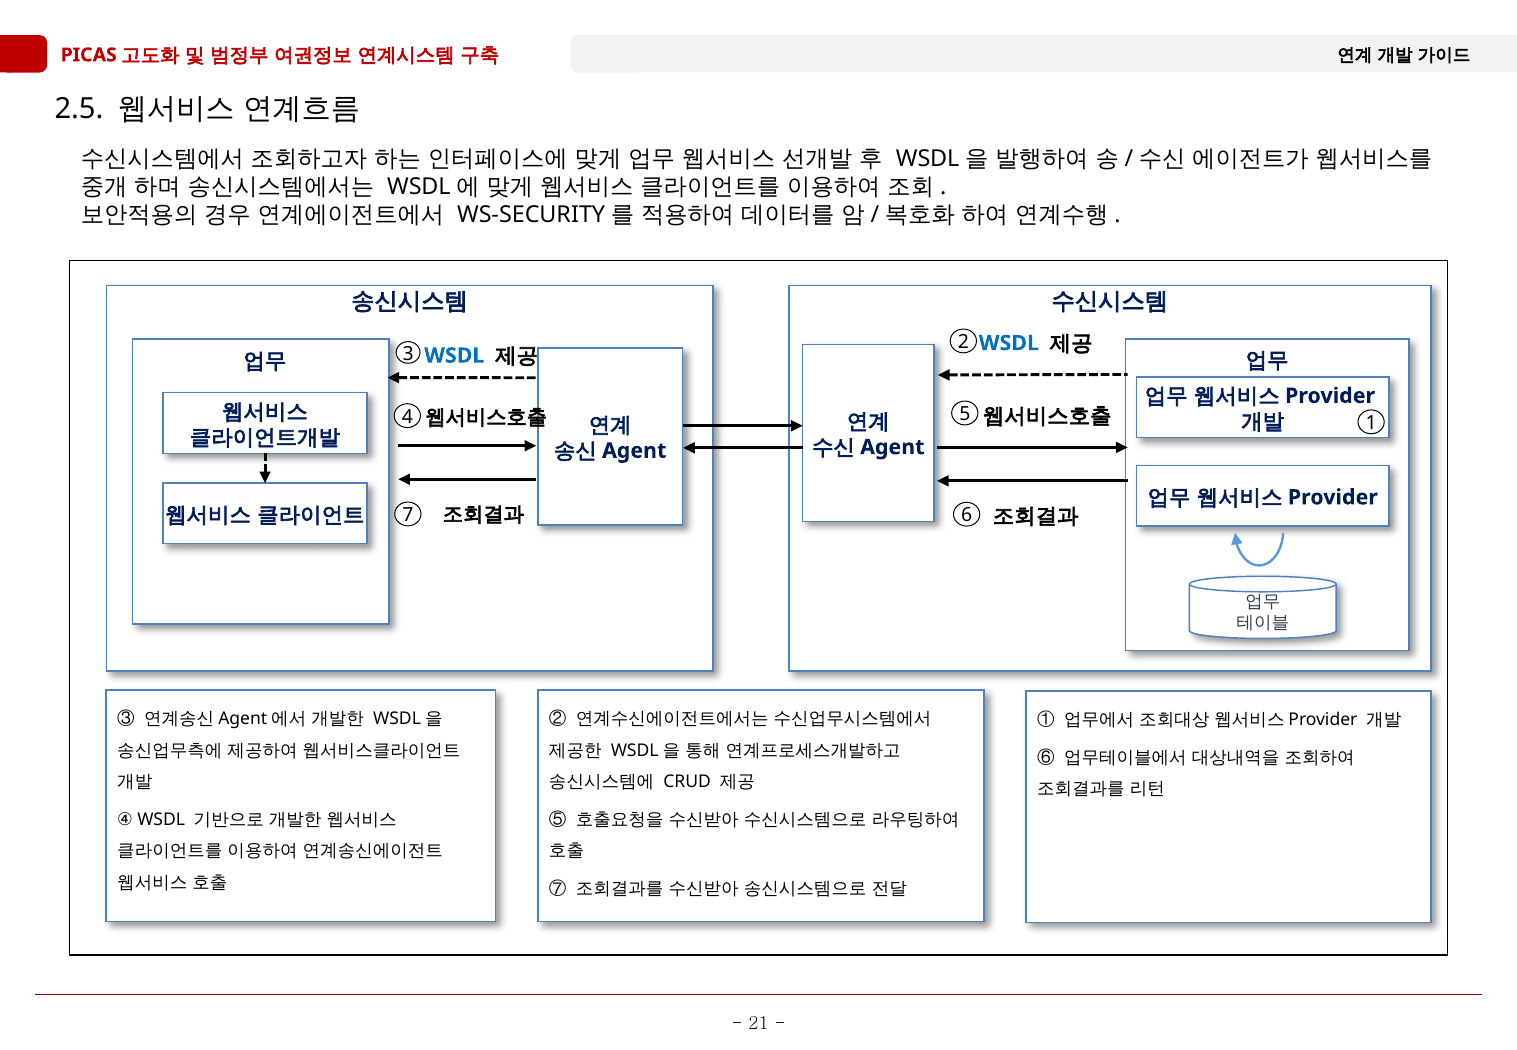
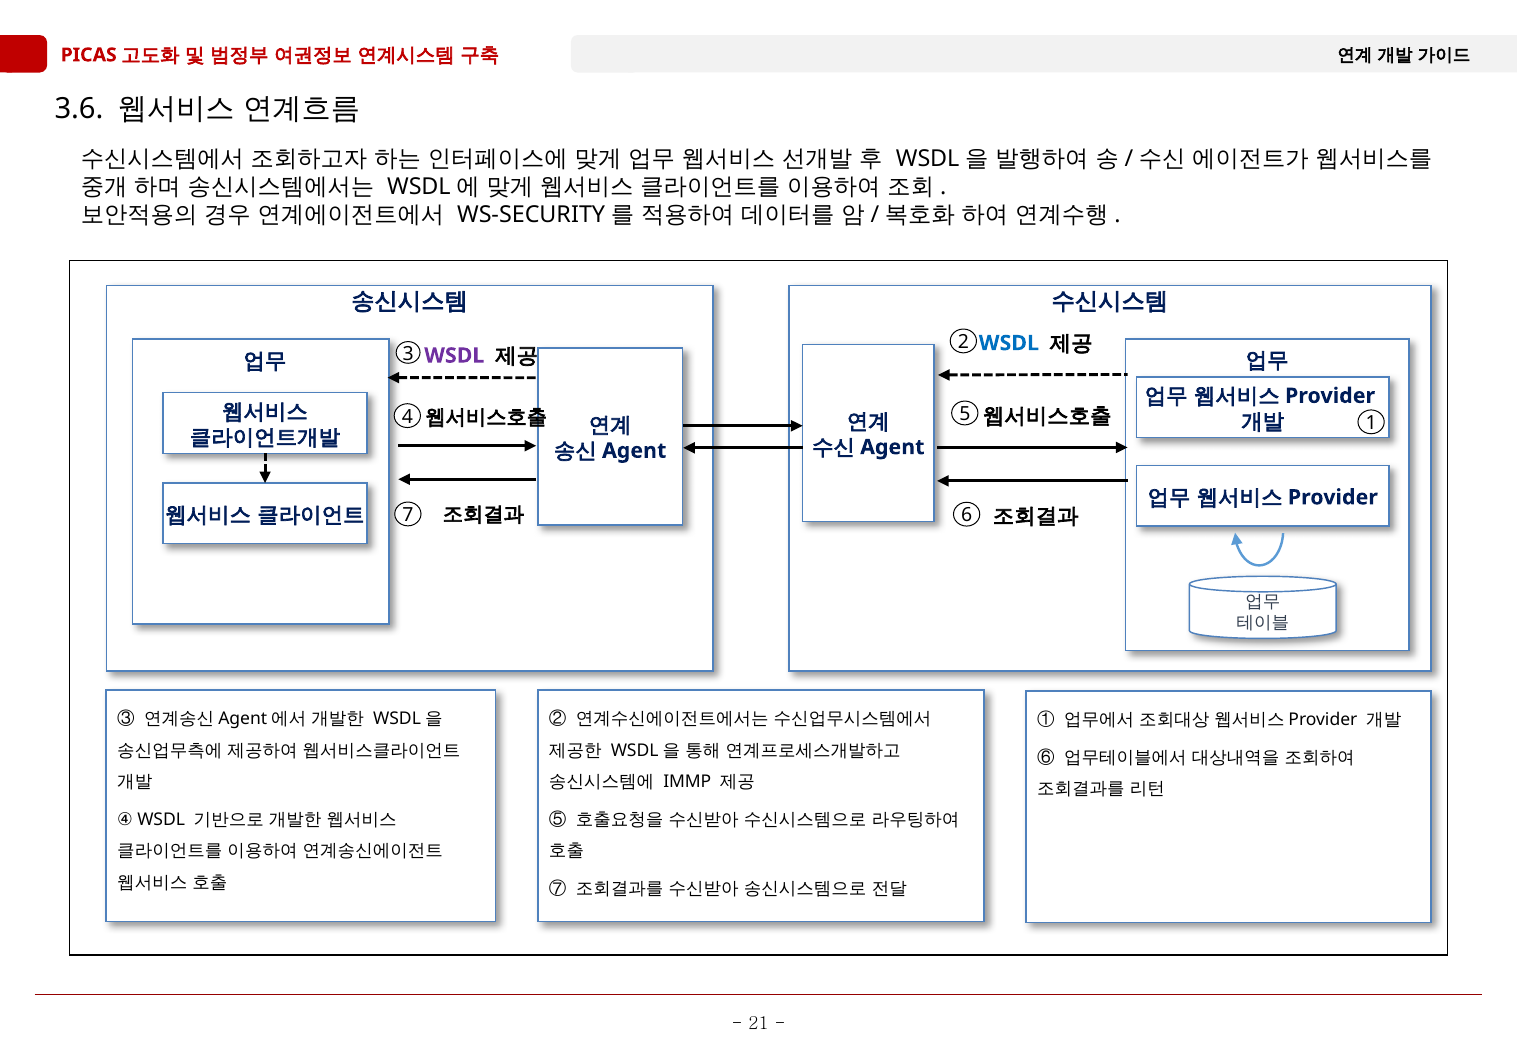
2.5: 2.5 -> 3.6
WSDL at (454, 356) colour: blue -> purple
CRUD: CRUD -> IMMP
